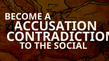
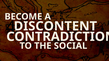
ACCUSATION: ACCUSATION -> DISCONTENT
